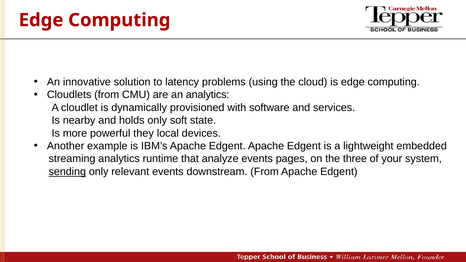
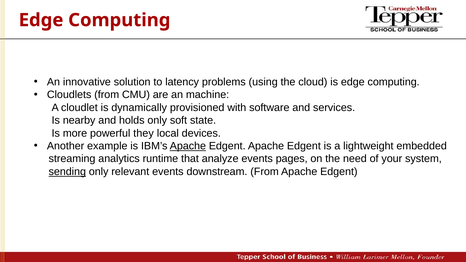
an analytics: analytics -> machine
Apache at (188, 146) underline: none -> present
three: three -> need
